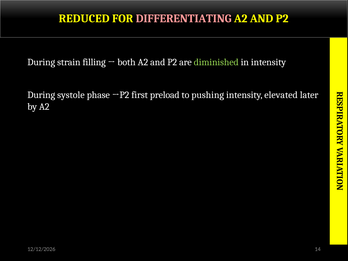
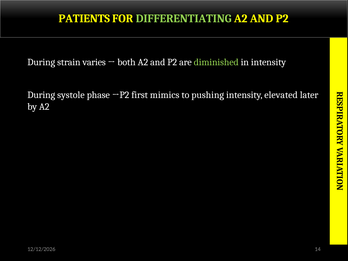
REDUCED: REDUCED -> PATIENTS
DIFFERENTIATING colour: pink -> light green
filling: filling -> varies
preload: preload -> mimics
